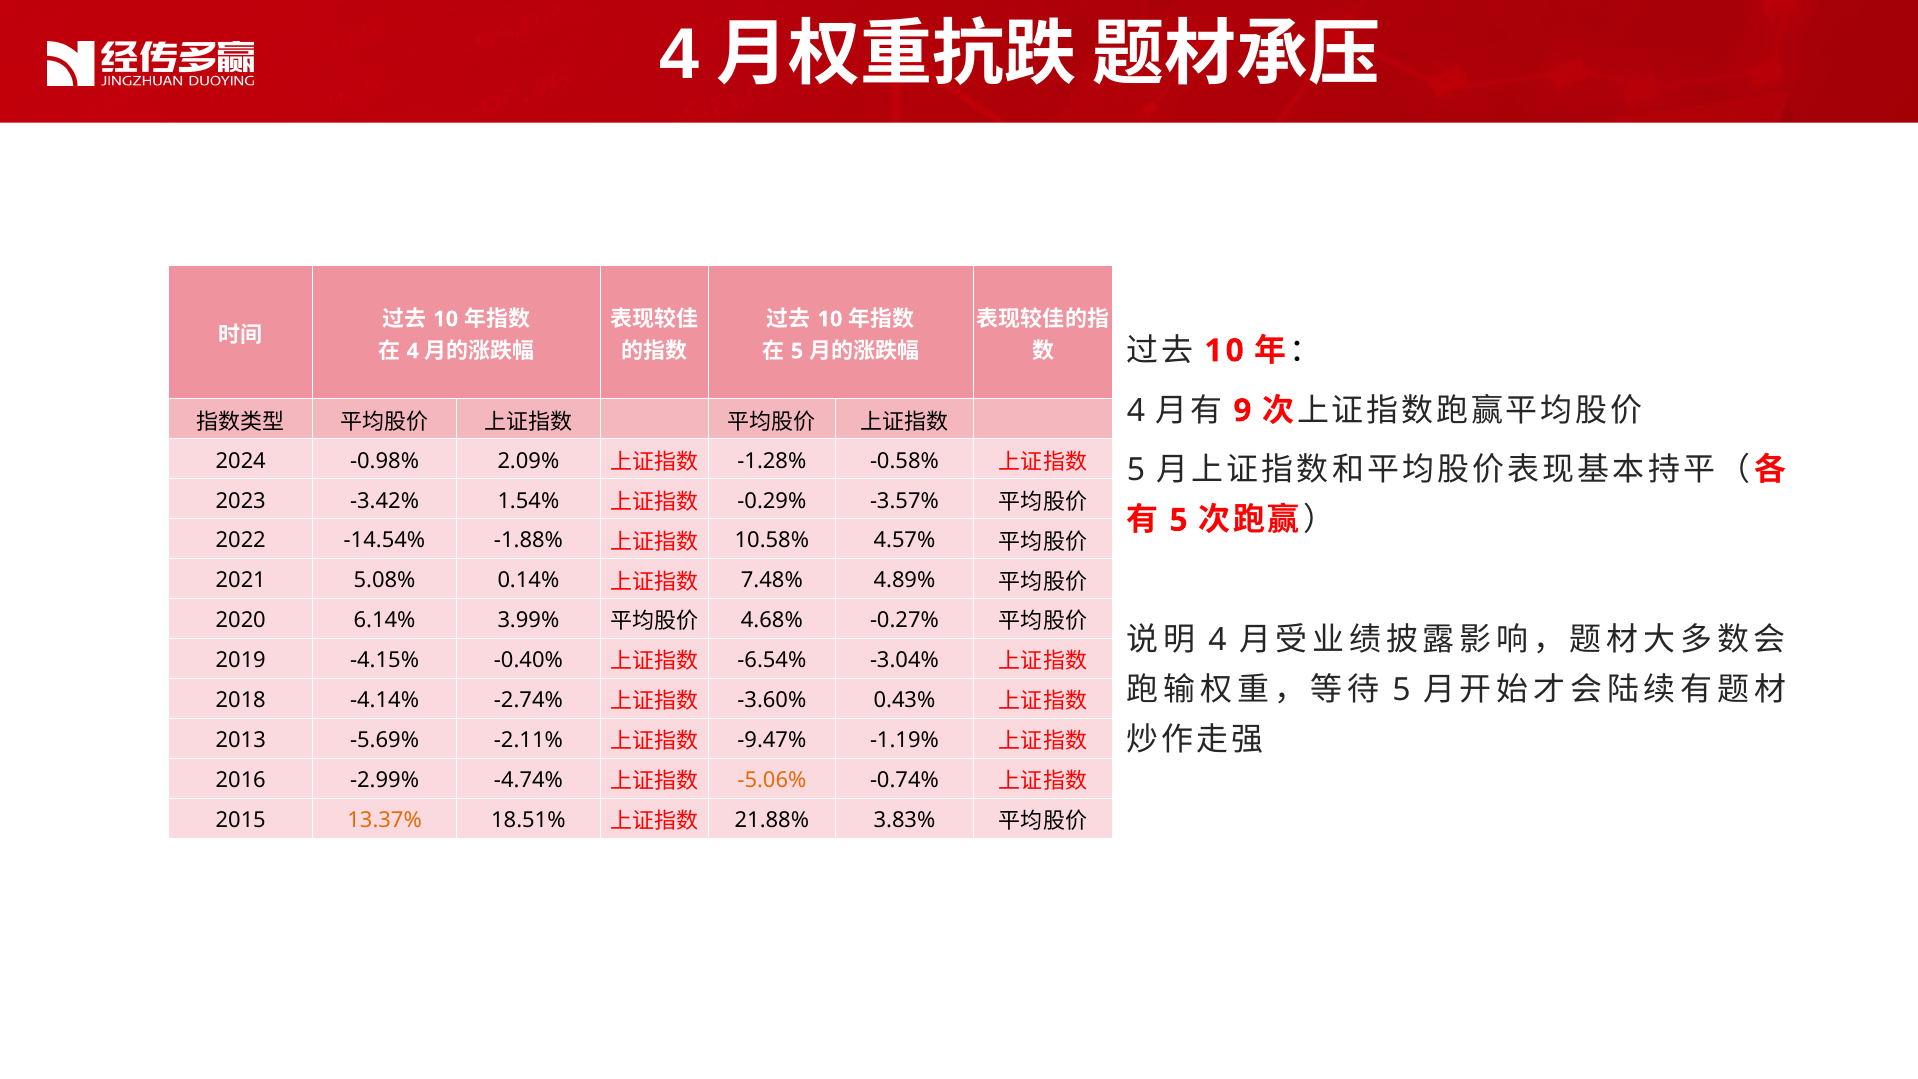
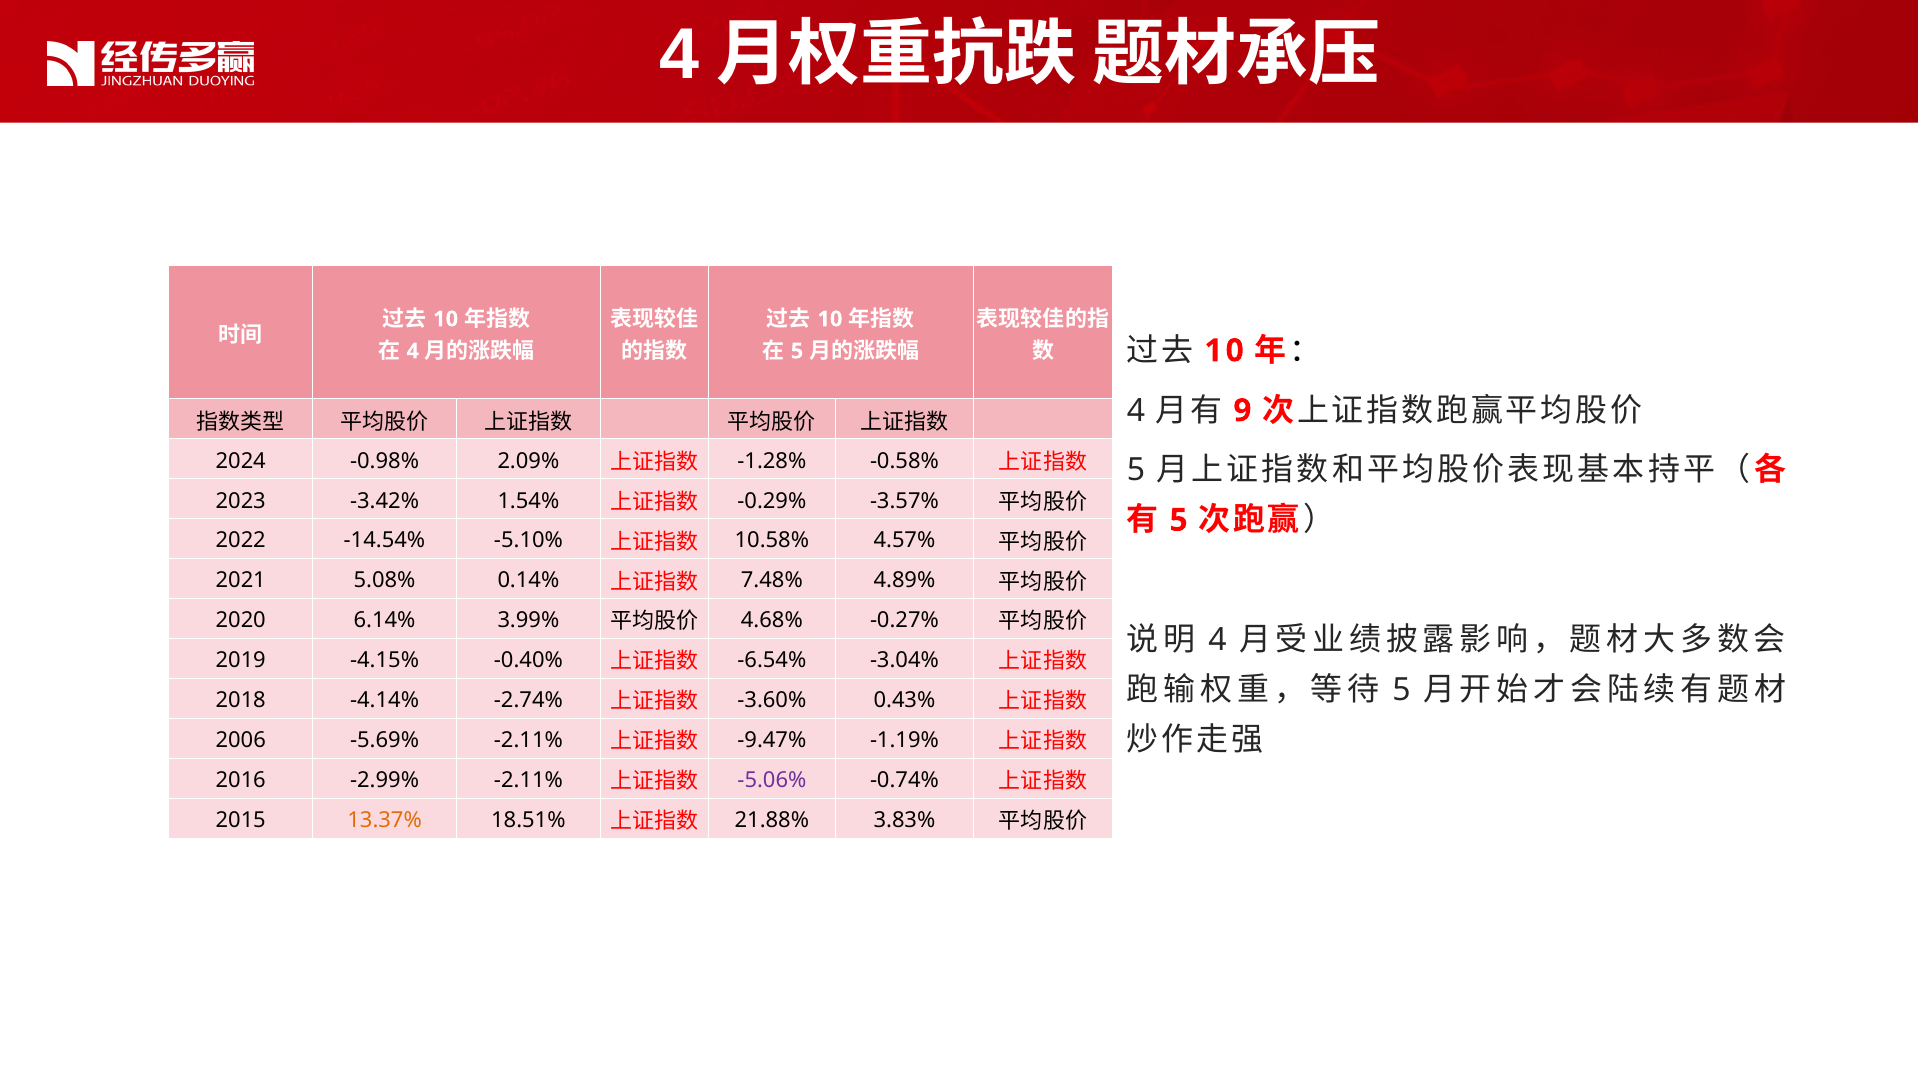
-1.88%: -1.88% -> -5.10%
2013: 2013 -> 2006
-2.99% -4.74%: -4.74% -> -2.11%
-5.06% colour: orange -> purple
